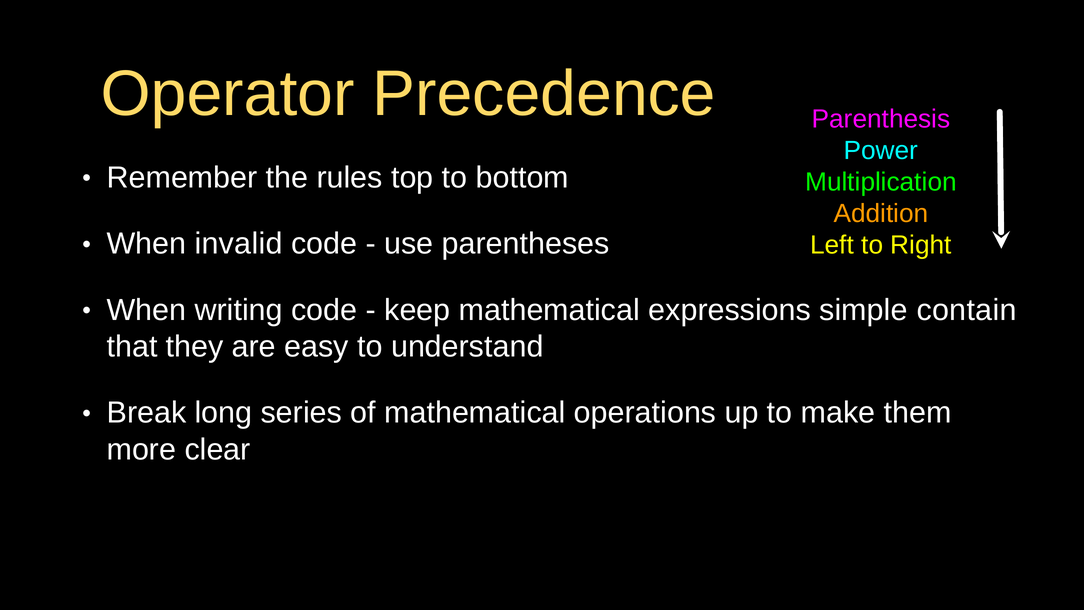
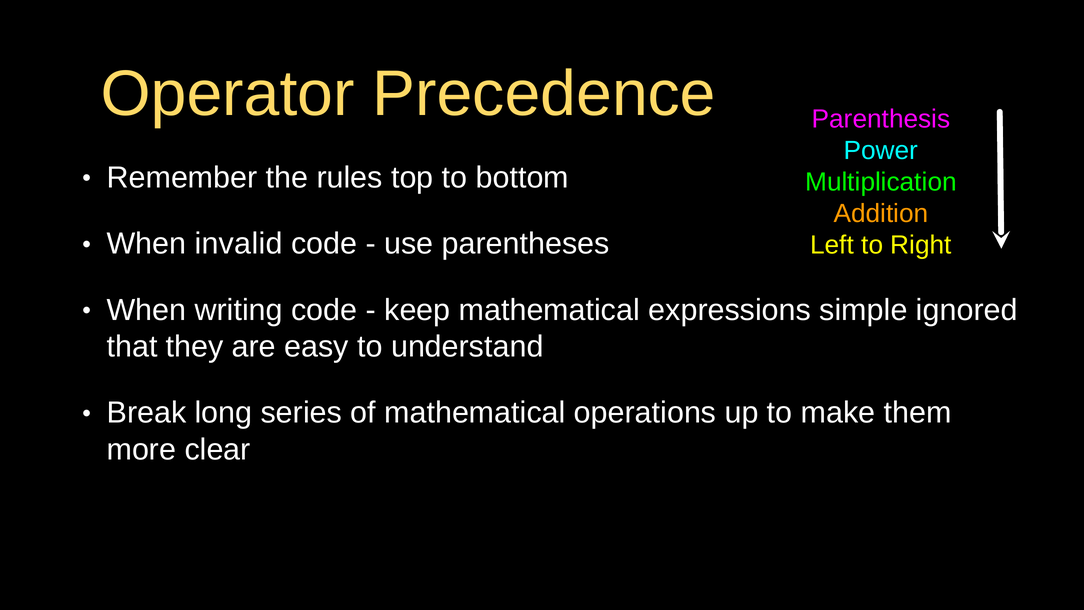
contain: contain -> ignored
